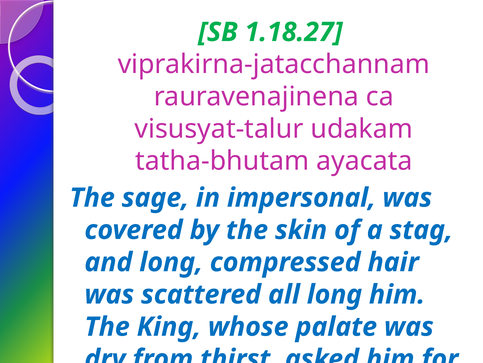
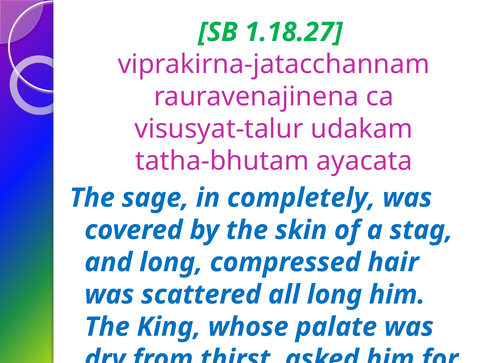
impersonal: impersonal -> completely
